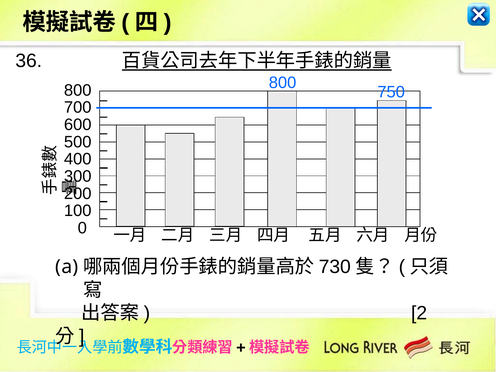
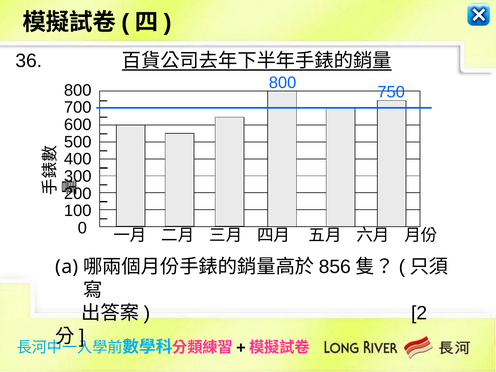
730: 730 -> 856
